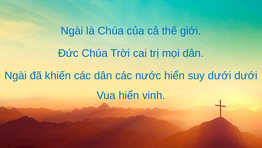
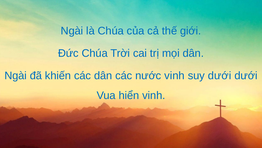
nước hiển: hiển -> vinh
